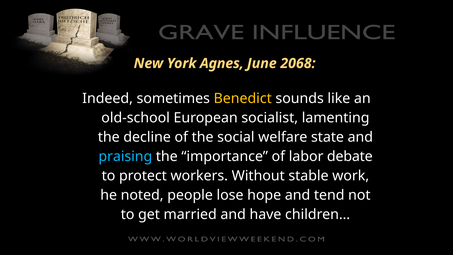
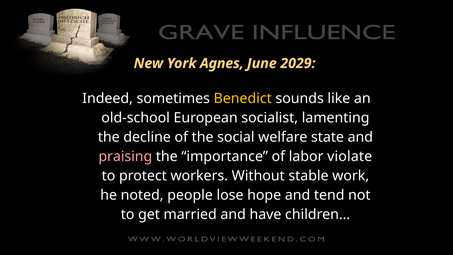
2068: 2068 -> 2029
praising colour: light blue -> pink
debate: debate -> violate
